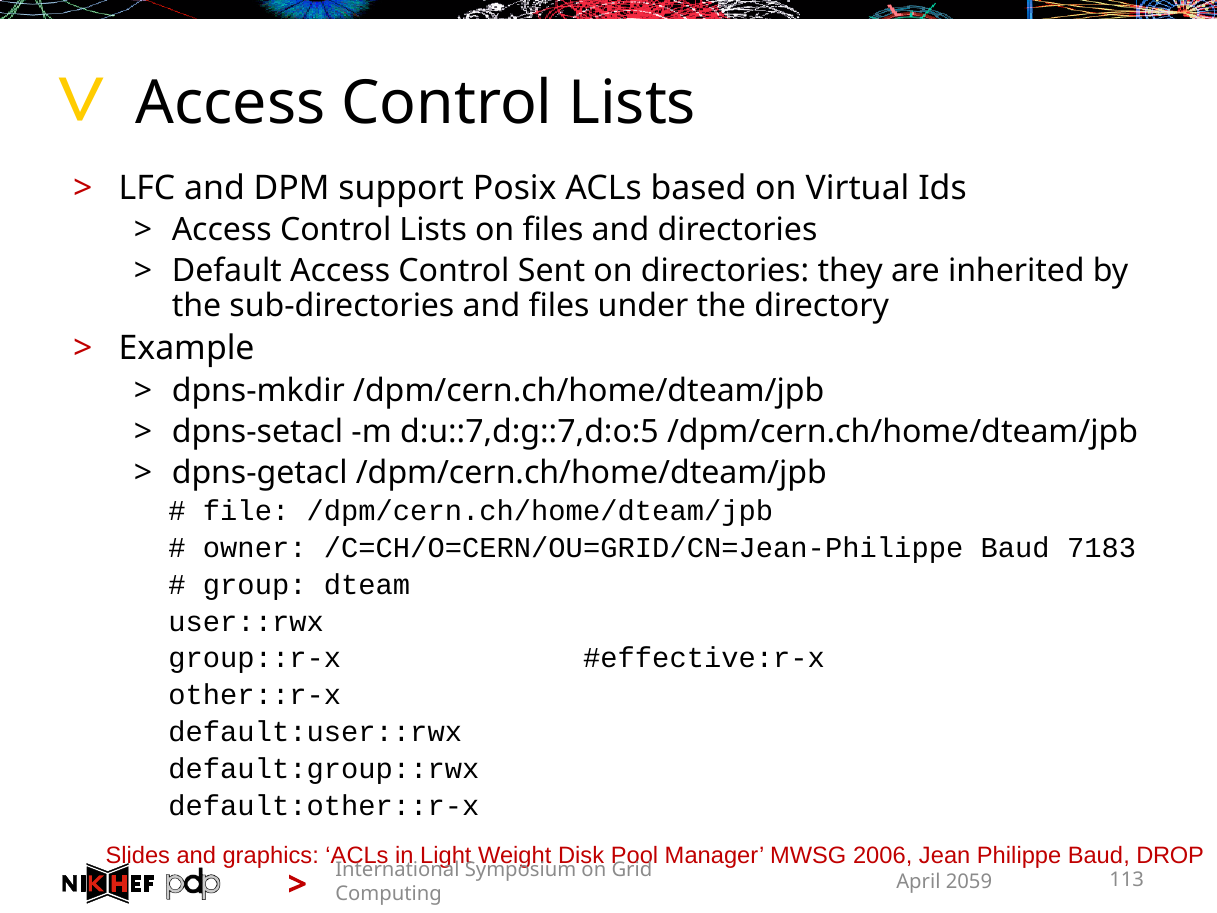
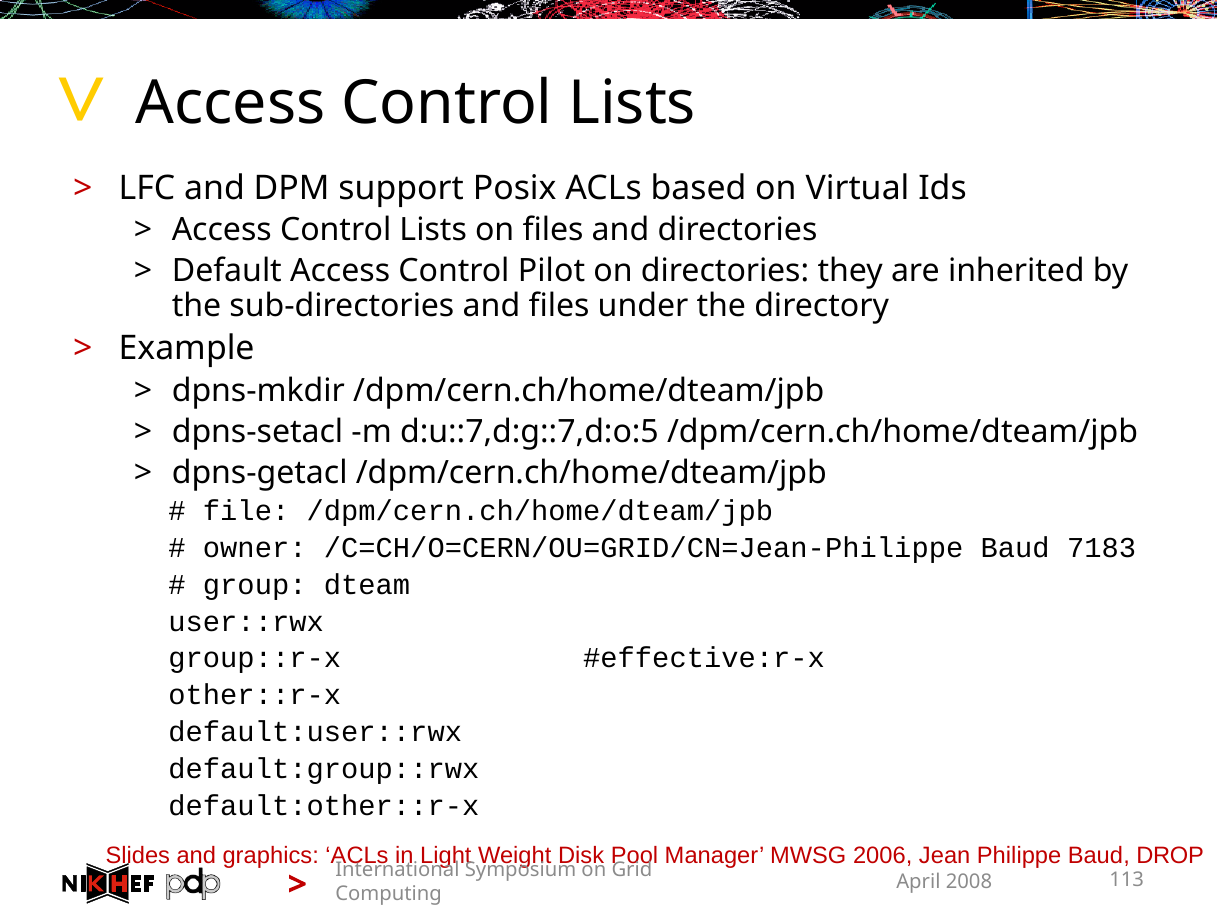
Sent: Sent -> Pilot
2059: 2059 -> 2008
